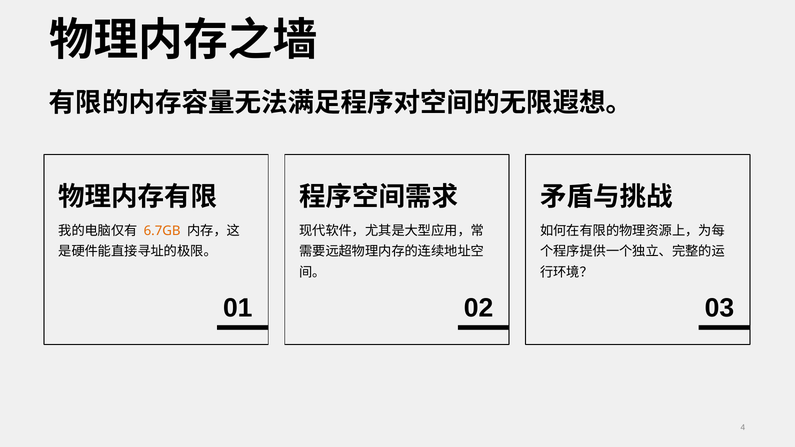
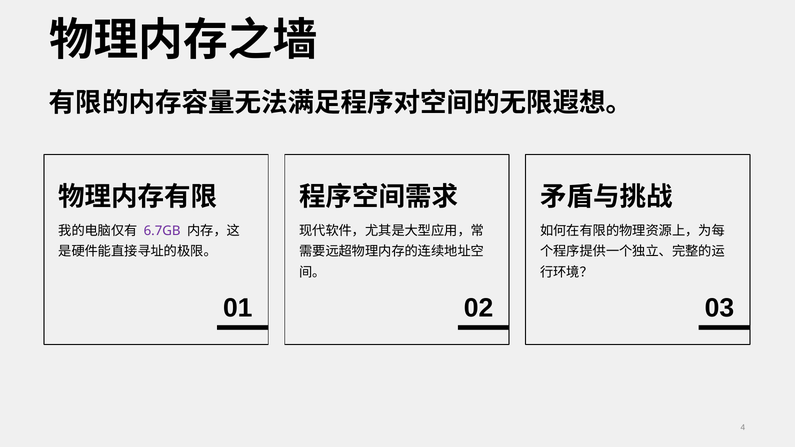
6.7GB colour: orange -> purple
